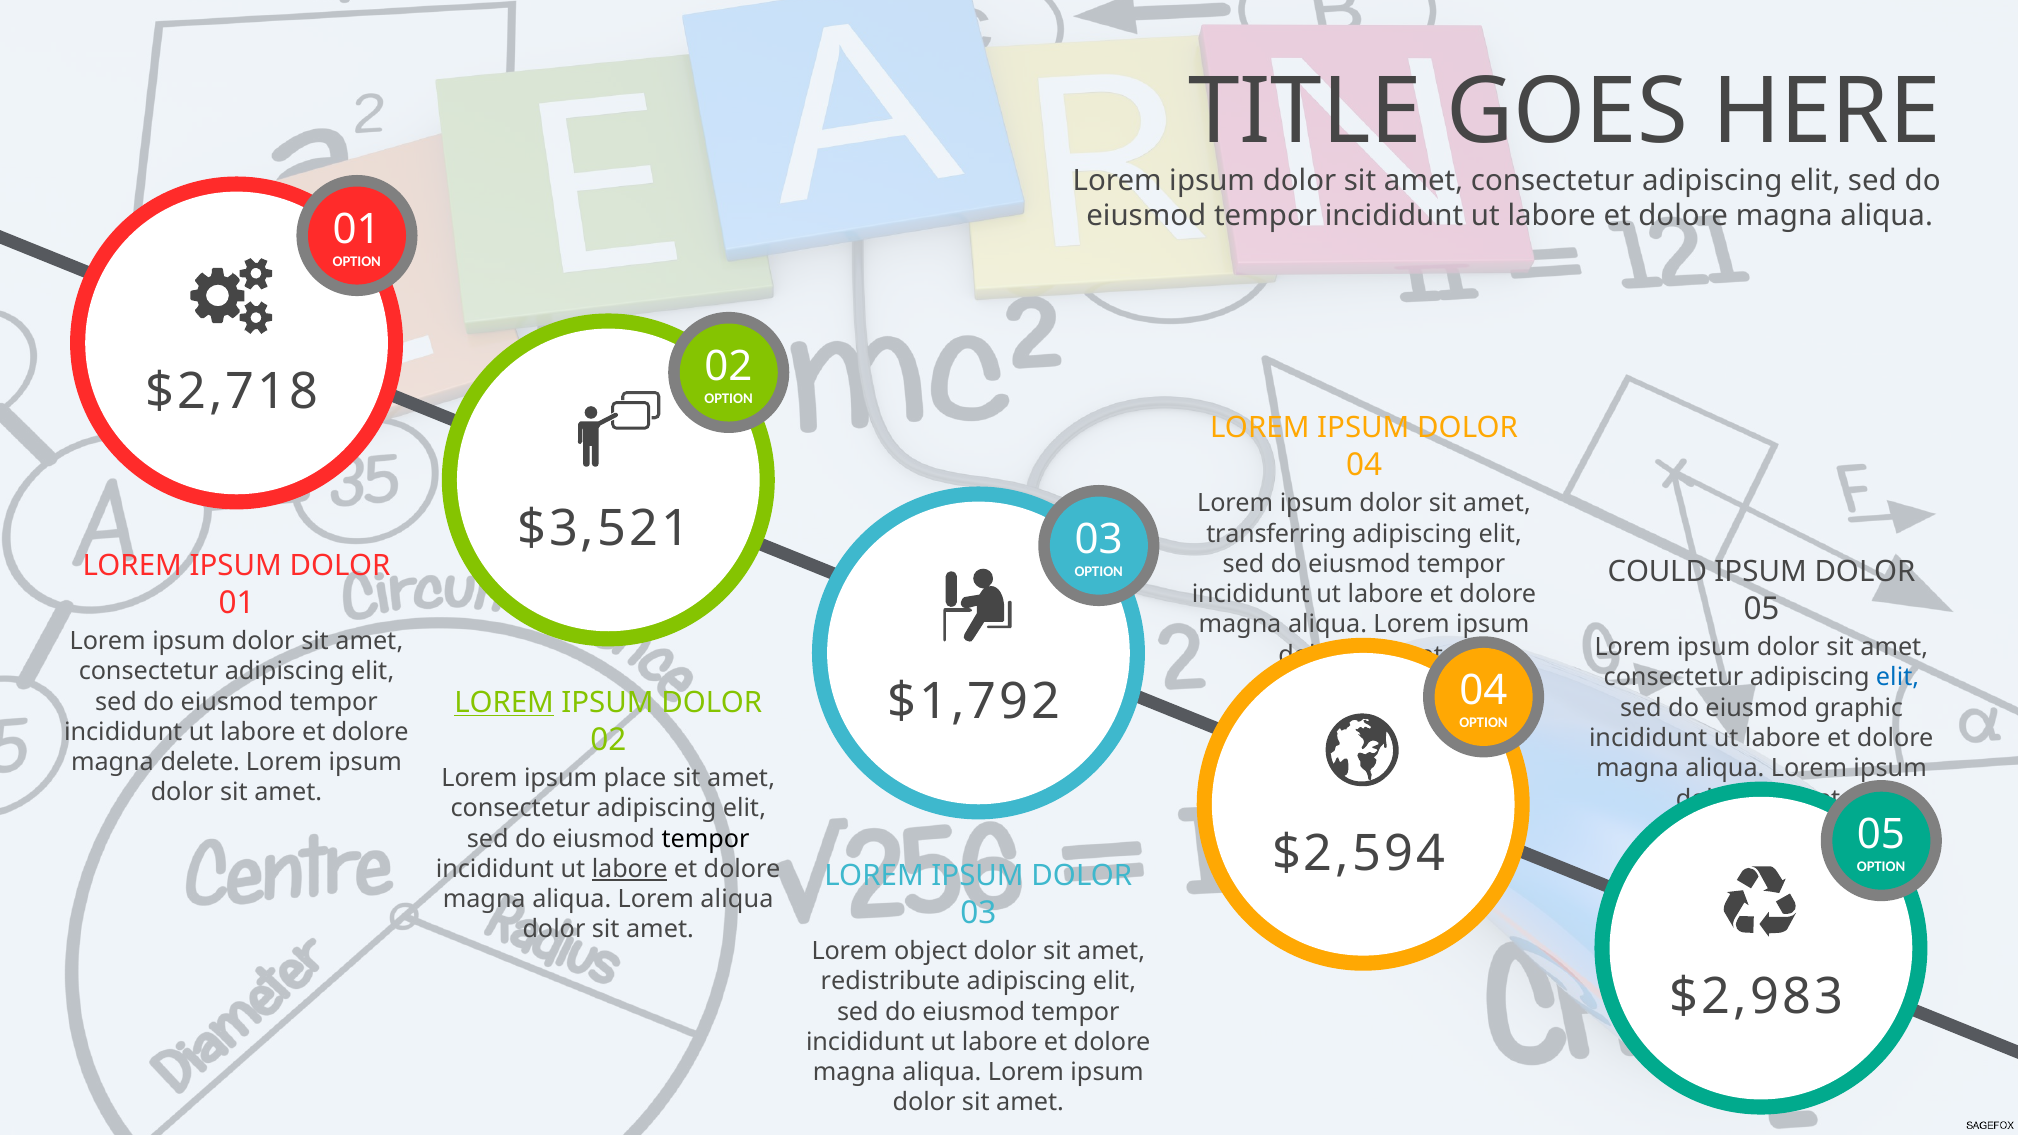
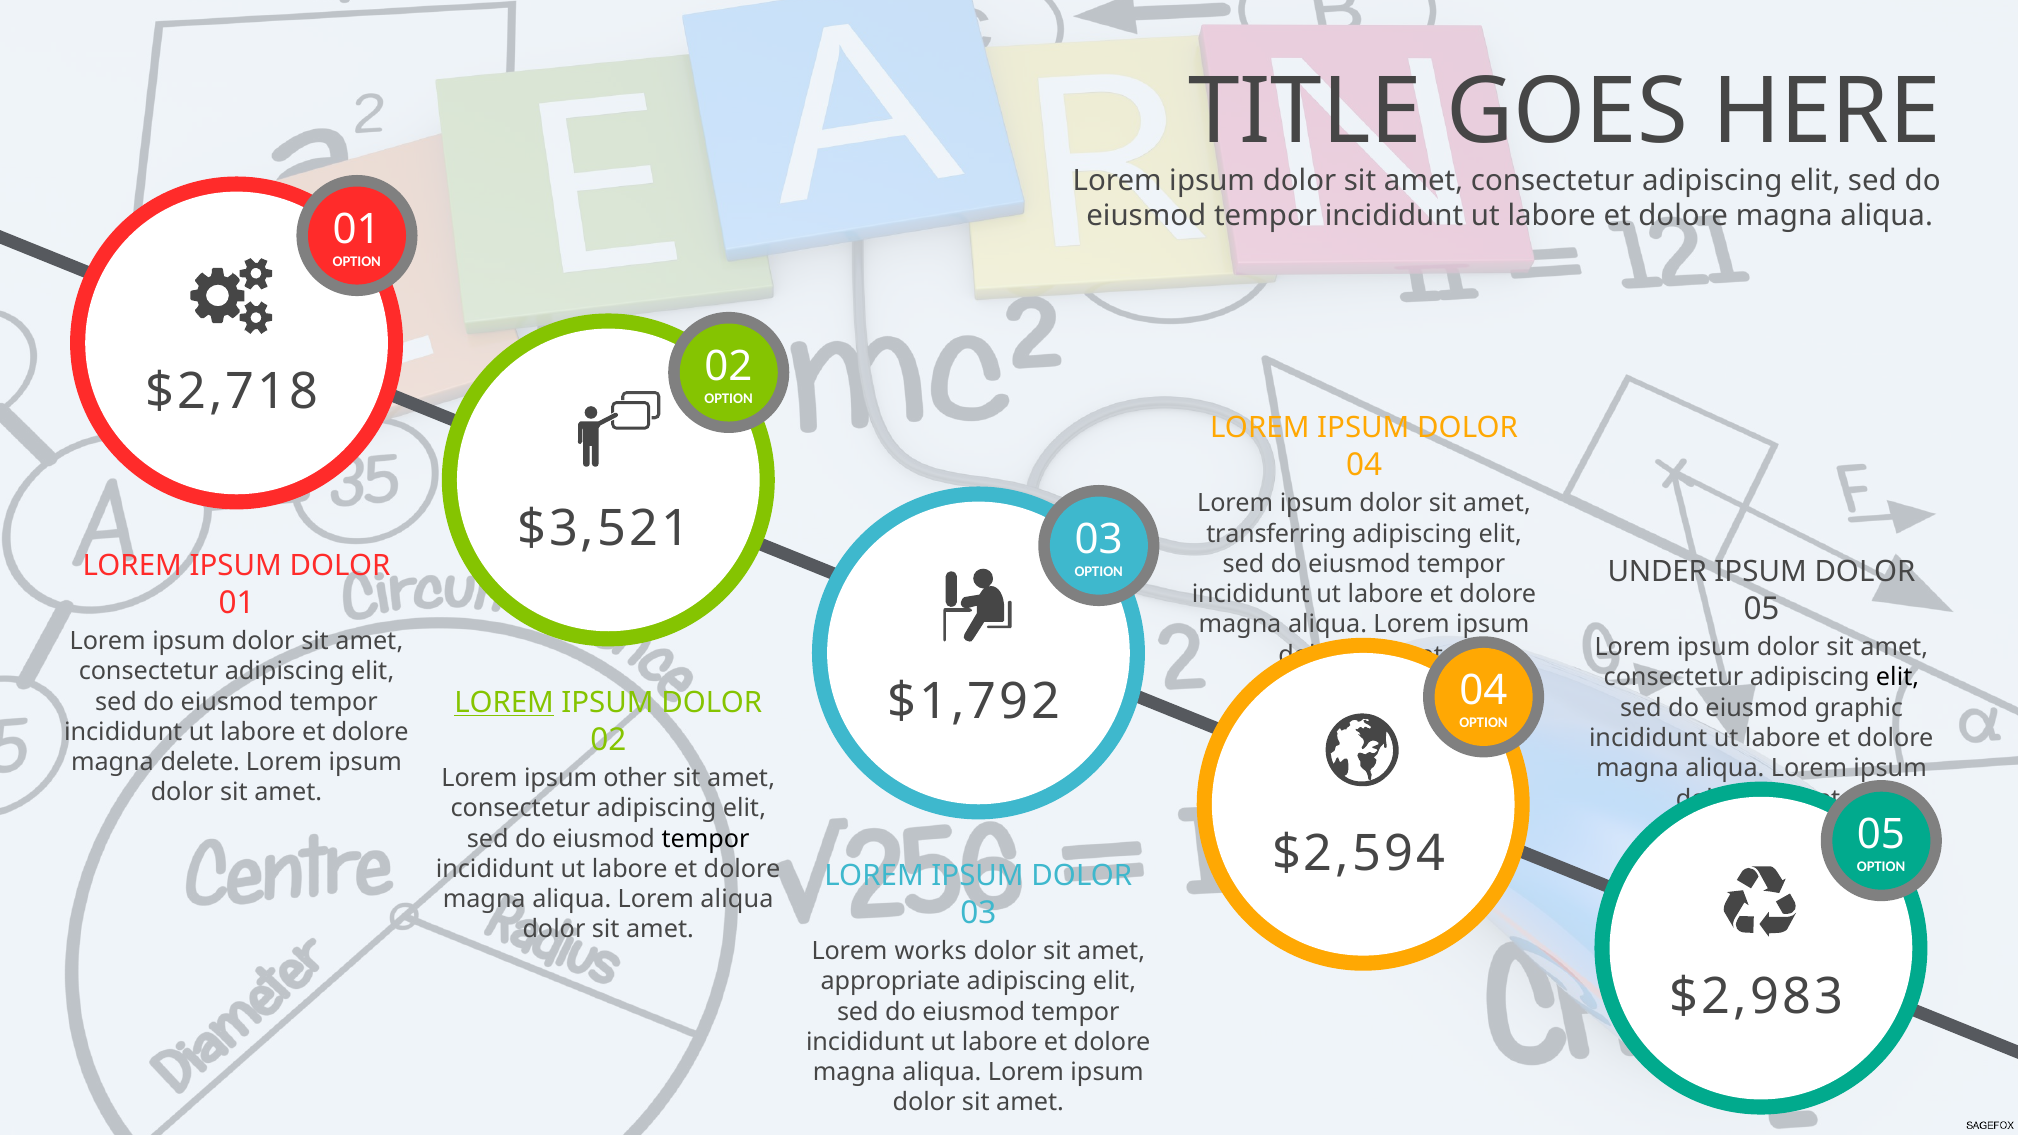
COULD: COULD -> UNDER
elit at (1898, 678) colour: blue -> black
place: place -> other
labore at (630, 869) underline: present -> none
object: object -> works
redistribute: redistribute -> appropriate
